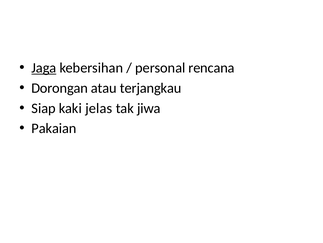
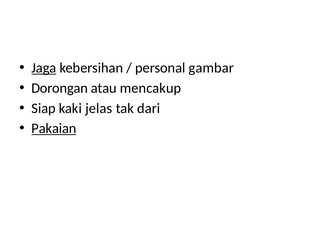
rencana: rencana -> gambar
terjangkau: terjangkau -> mencakup
jiwa: jiwa -> dari
Pakaian underline: none -> present
